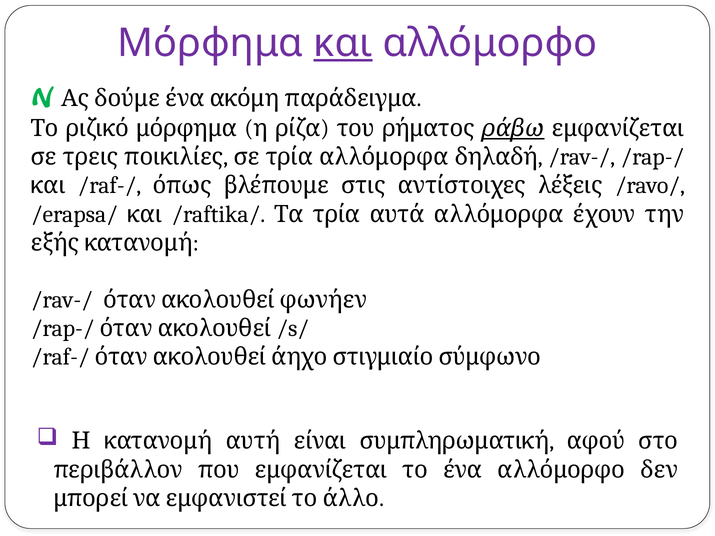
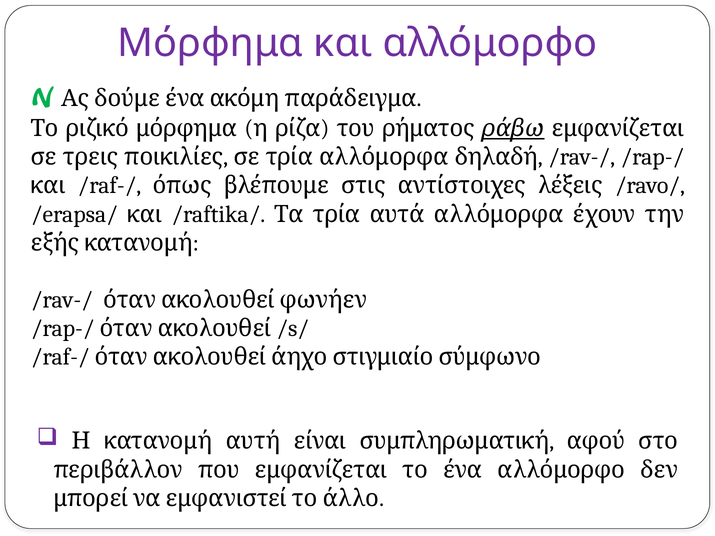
και at (343, 43) underline: present -> none
